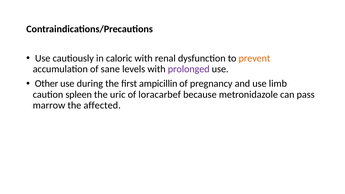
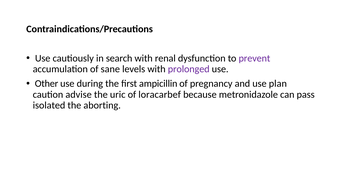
caloric: caloric -> search
prevent colour: orange -> purple
limb: limb -> plan
spleen: spleen -> advise
marrow: marrow -> isolated
affected: affected -> aborting
